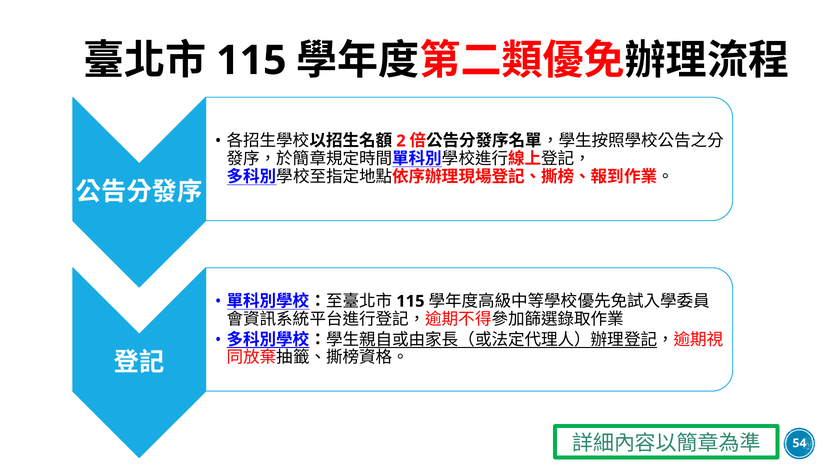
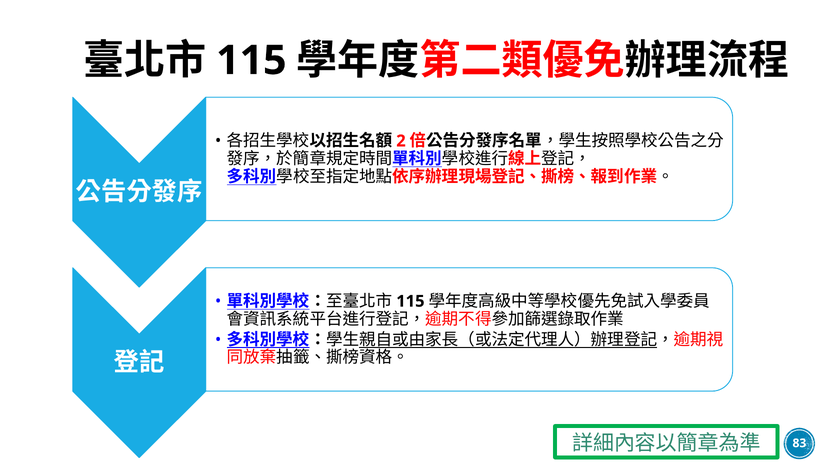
54: 54 -> 83
